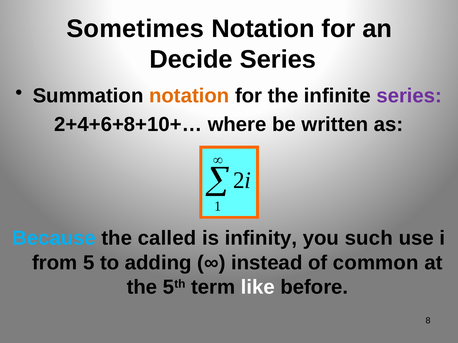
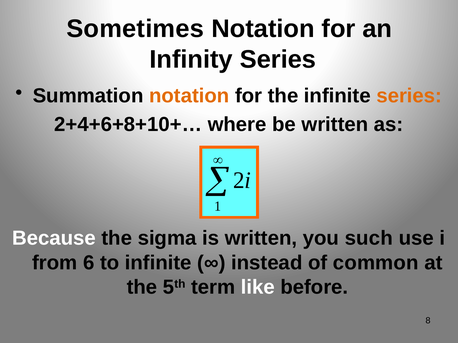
Decide: Decide -> Infinity
series at (409, 96) colour: purple -> orange
Because colour: light blue -> white
called: called -> sigma
is infinity: infinity -> written
5: 5 -> 6
to adding: adding -> infinite
